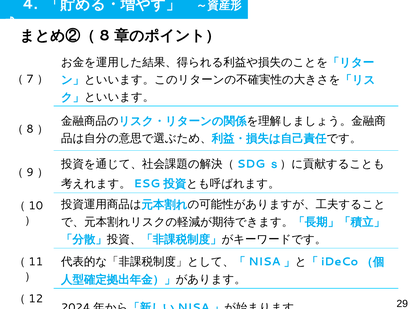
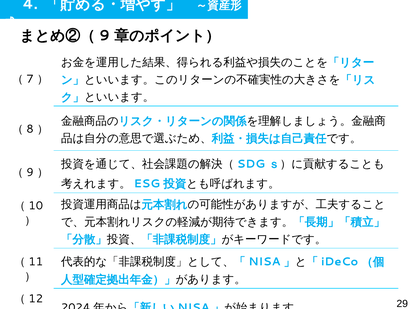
8 at (105, 36): 8 -> 9
